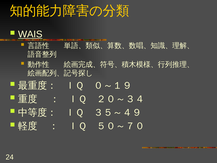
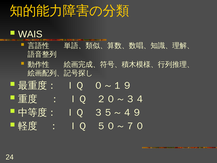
WAIS underline: present -> none
